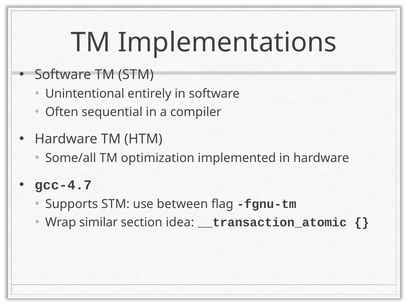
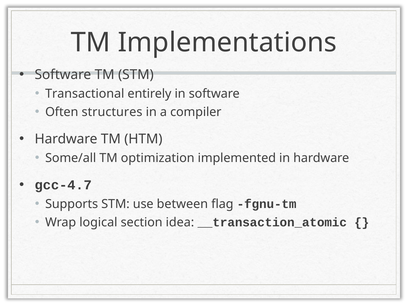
Unintentional: Unintentional -> Transactional
sequential: sequential -> structures
similar: similar -> logical
